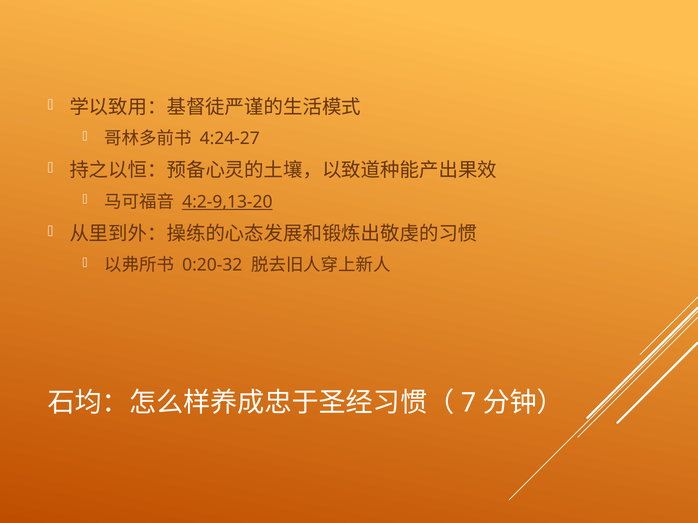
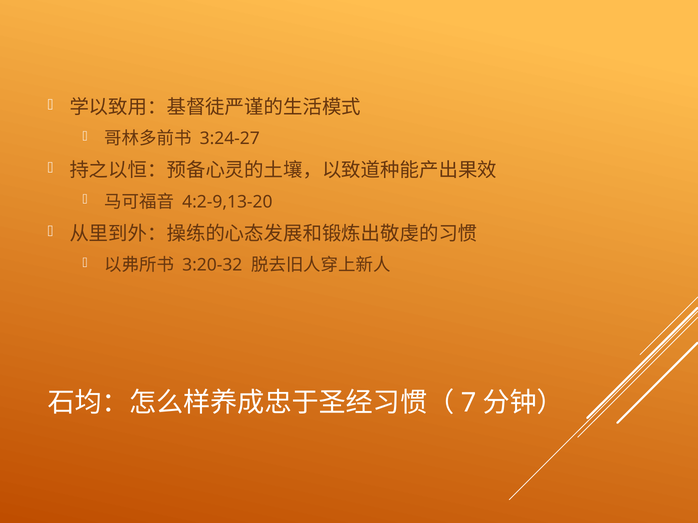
4:24-27: 4:24-27 -> 3:24-27
4:2-9,13-20 underline: present -> none
0:20-32: 0:20-32 -> 3:20-32
